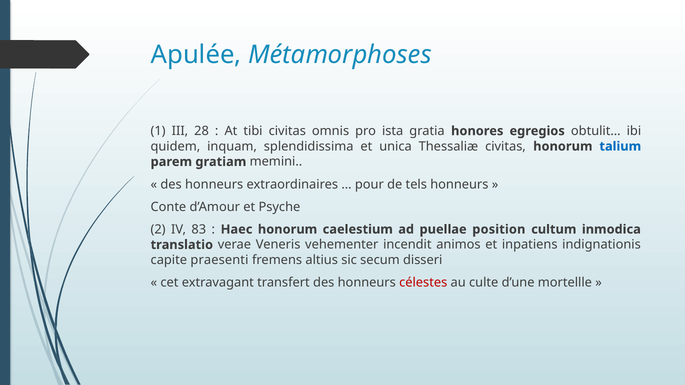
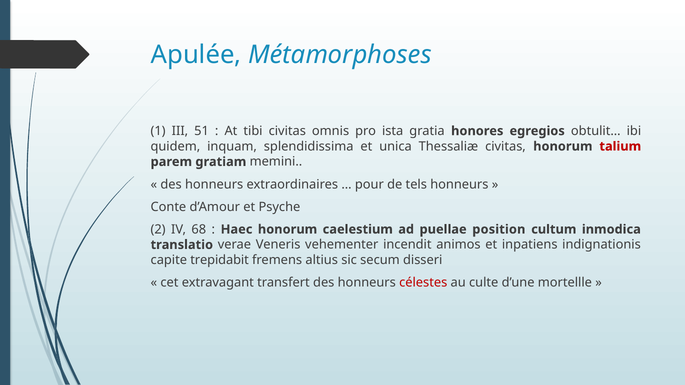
28: 28 -> 51
talium colour: blue -> red
83: 83 -> 68
praesenti: praesenti -> trepidabit
